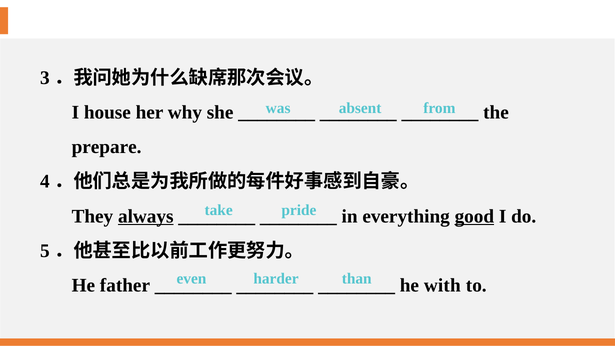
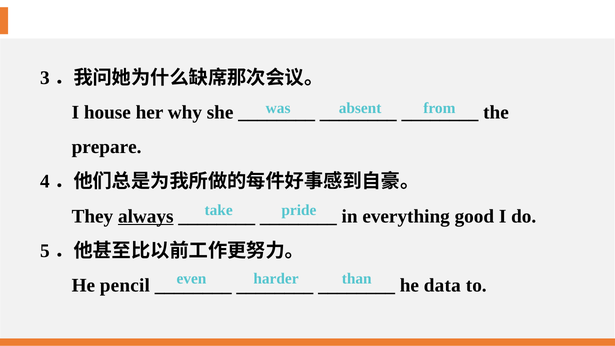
good underline: present -> none
father: father -> pencil
with: with -> data
